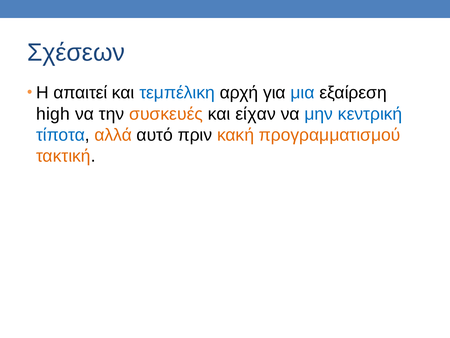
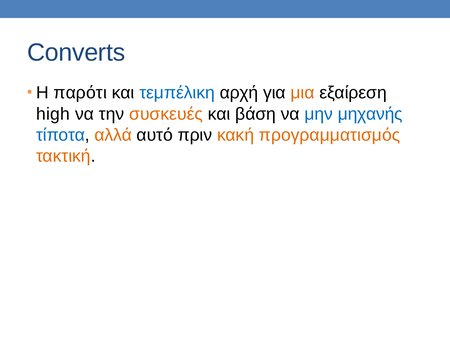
Σχέσεων: Σχέσεων -> Converts
απαιτεί: απαιτεί -> παρότι
μια colour: blue -> orange
είχαν: είχαν -> βάση
κεντρική: κεντρική -> μηχανής
προγραμματισμού: προγραμματισμού -> προγραμματισμός
